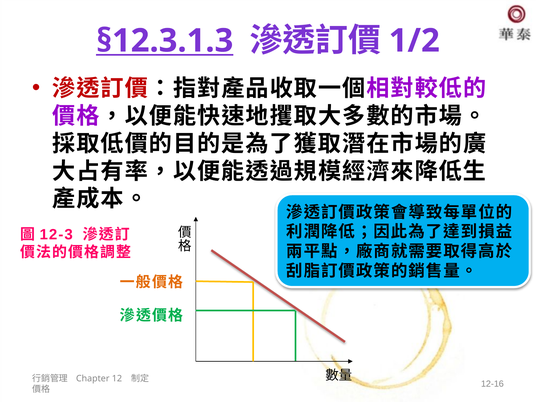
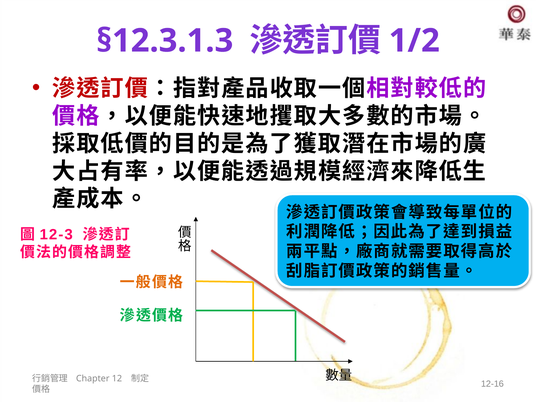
§12.3.1.3 underline: present -> none
